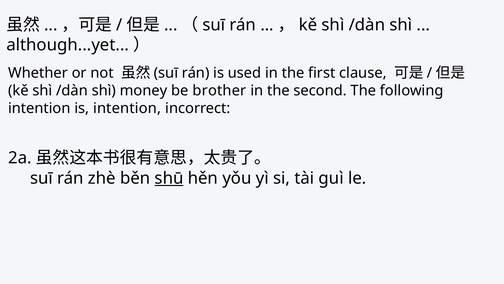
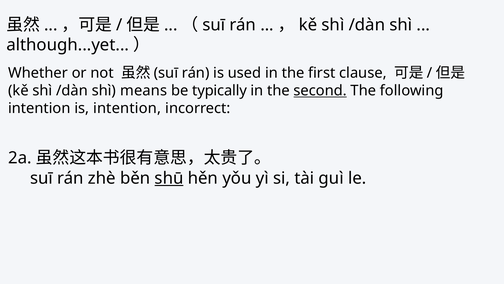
money: money -> means
brother: brother -> typically
second underline: none -> present
